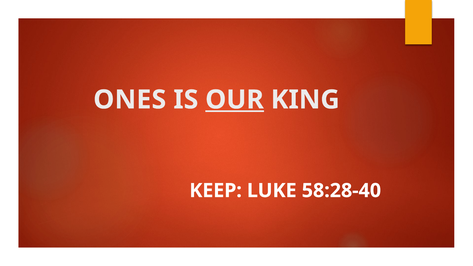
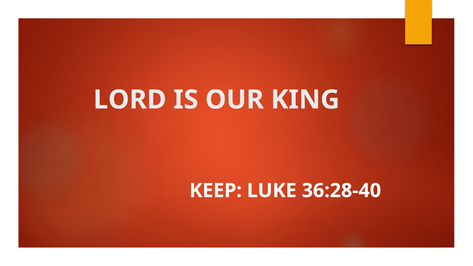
ONES: ONES -> LORD
OUR underline: present -> none
58:28-40: 58:28-40 -> 36:28-40
